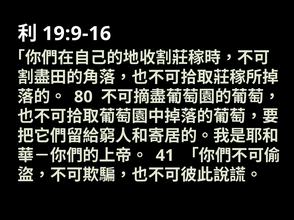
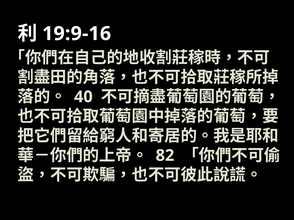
80: 80 -> 40
41: 41 -> 82
